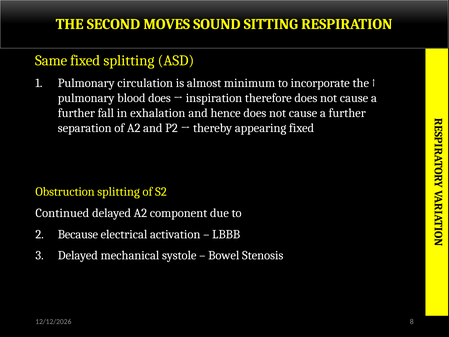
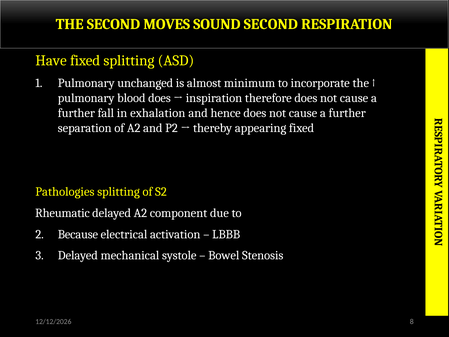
SOUND SITTING: SITTING -> SECOND
Same: Same -> Have
circulation: circulation -> unchanged
Obstruction: Obstruction -> Pathologies
Continued: Continued -> Rheumatic
